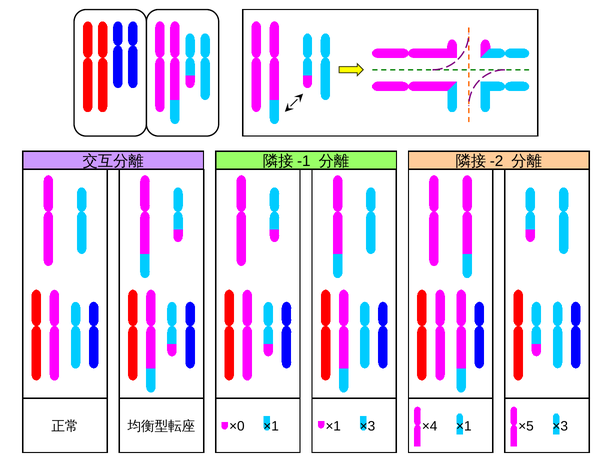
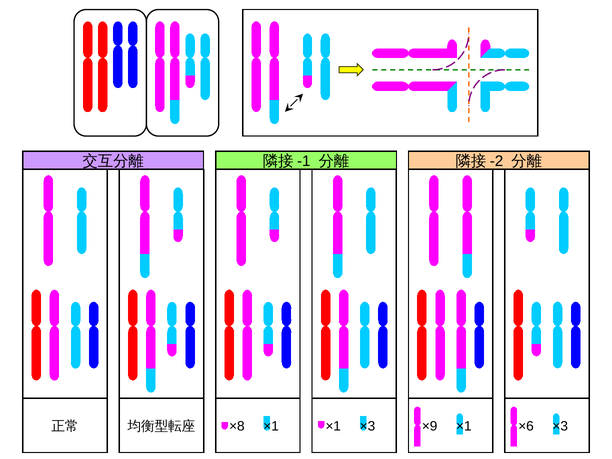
×0: ×0 -> ×8
×4: ×4 -> ×9
×5: ×5 -> ×6
